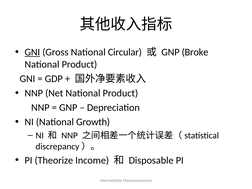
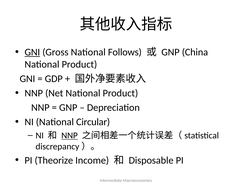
Circular: Circular -> Follows
Broke: Broke -> China
Growth: Growth -> Circular
NNP at (70, 135) underline: none -> present
